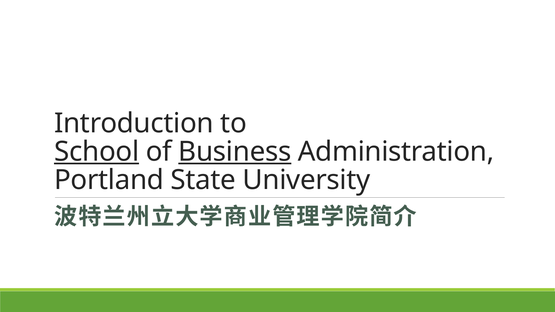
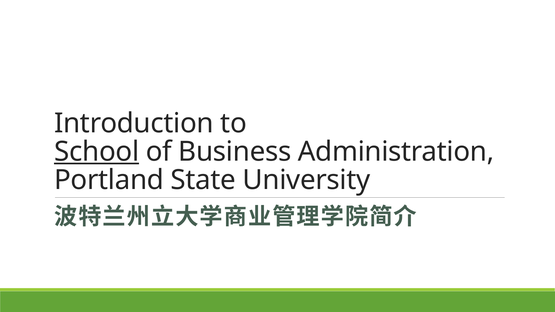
Business underline: present -> none
